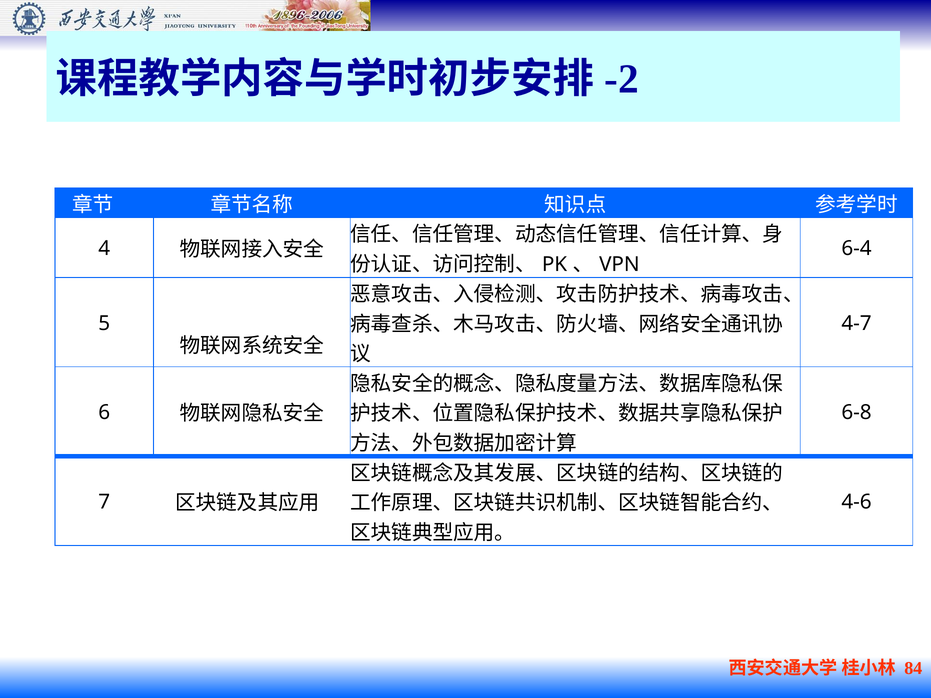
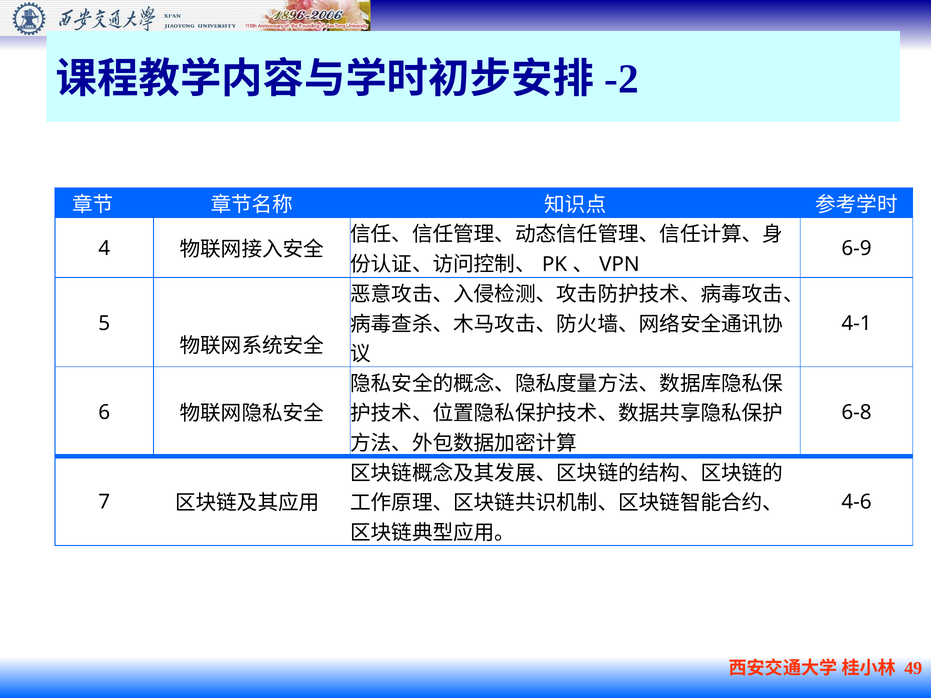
6-4: 6-4 -> 6-9
4-7: 4-7 -> 4-1
84: 84 -> 49
